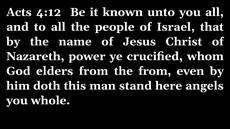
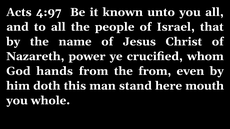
4:12: 4:12 -> 4:97
elders: elders -> hands
angels: angels -> mouth
